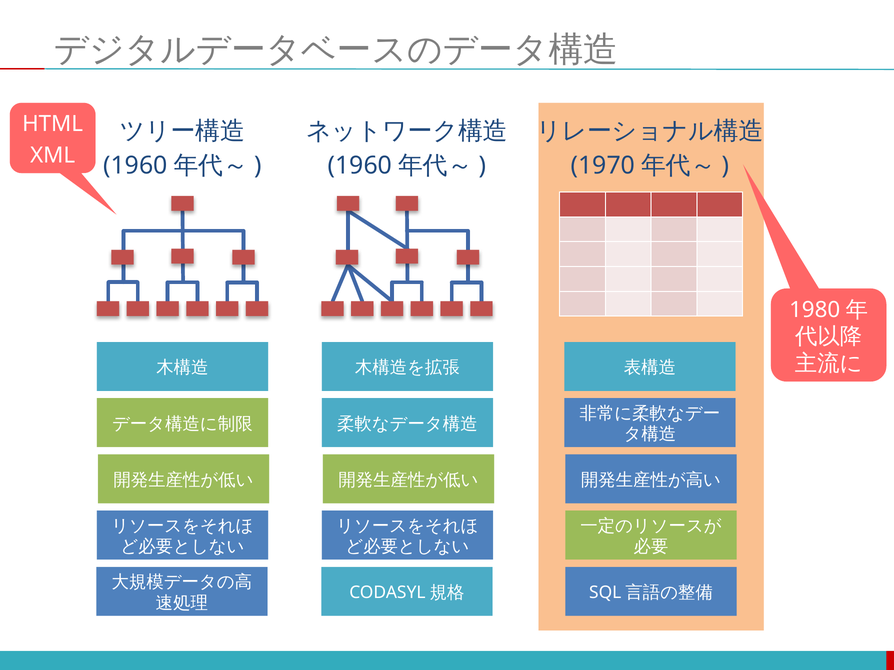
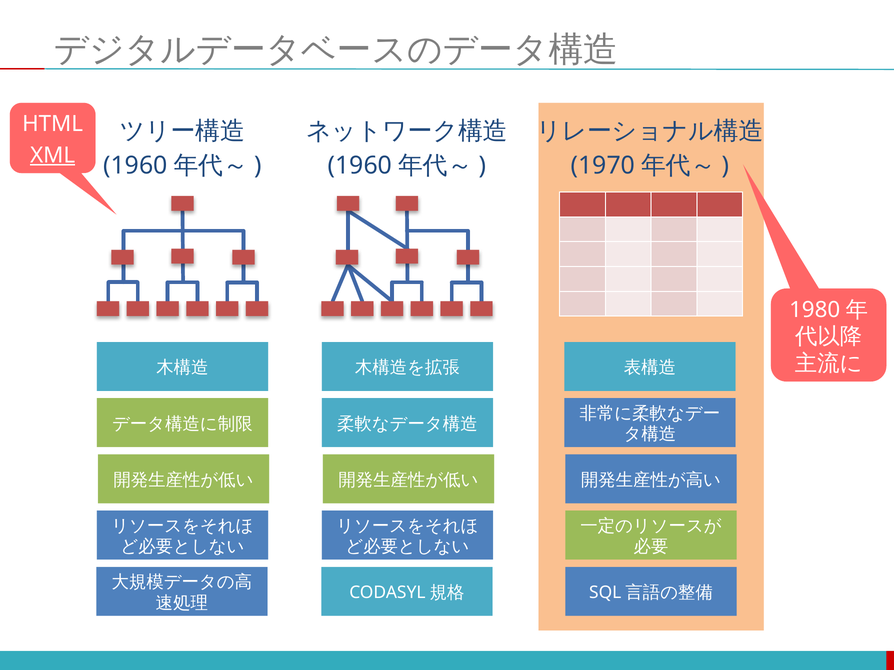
XML underline: none -> present
